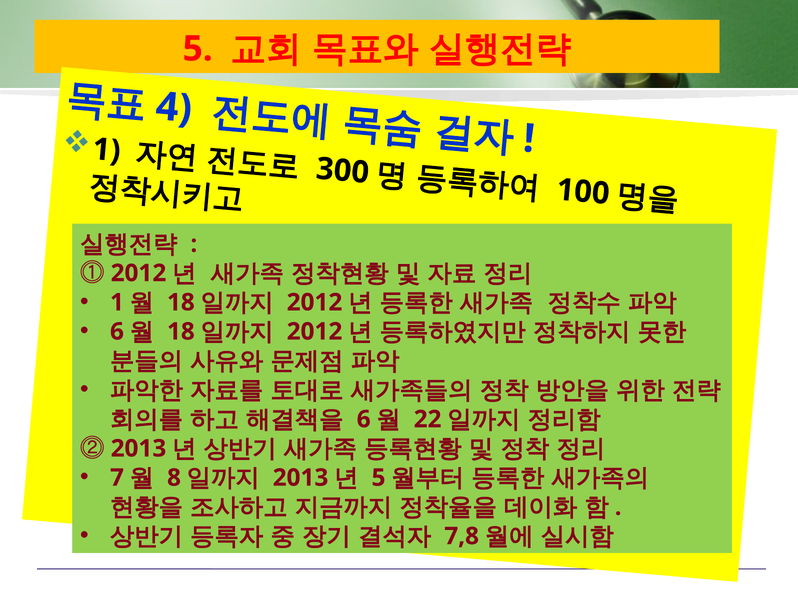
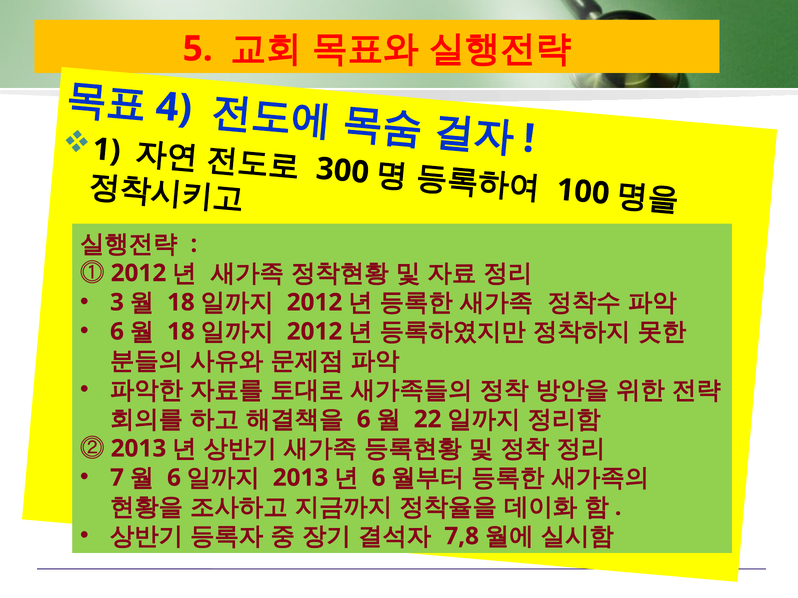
1 at (117, 303): 1 -> 3
8 at (174, 478): 8 -> 6
5 at (379, 478): 5 -> 6
